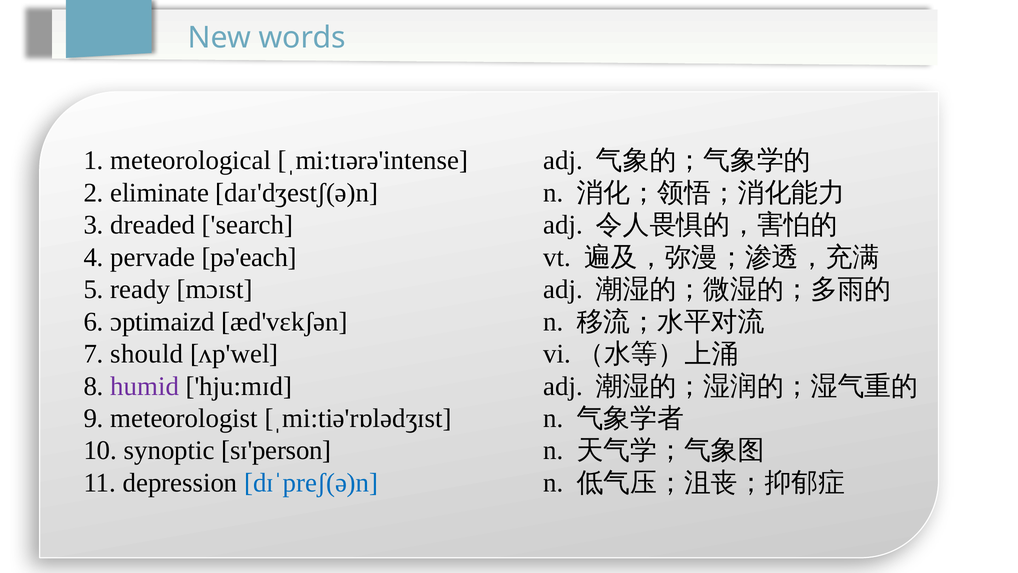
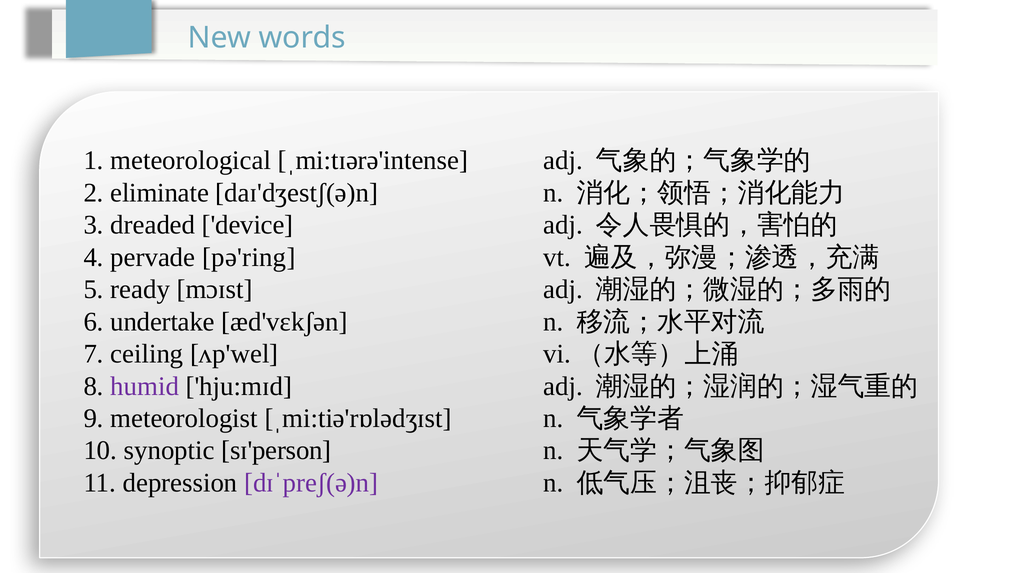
search: search -> device
pə'each: pə'each -> pə'ring
ɔptimaizd: ɔptimaizd -> undertake
should: should -> ceiling
dɪˈpreʃ(ə)n colour: blue -> purple
